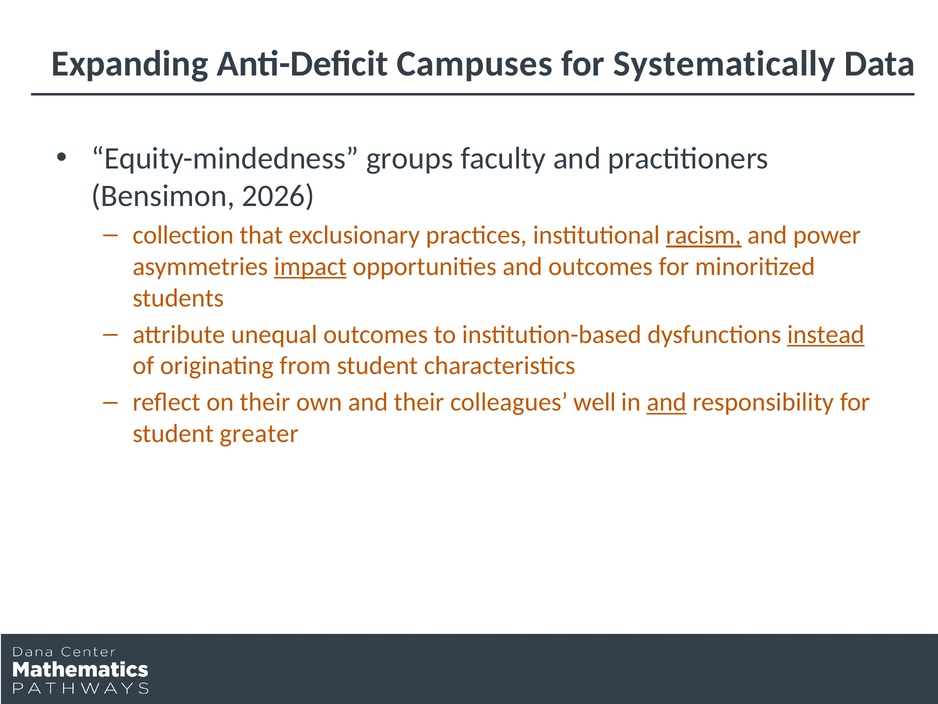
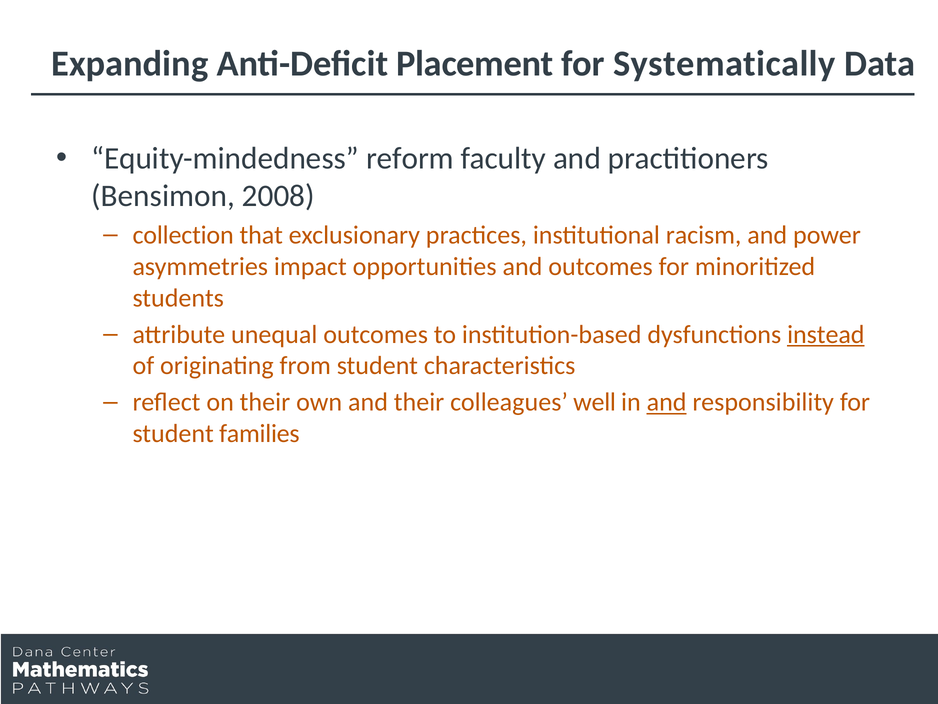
Campuses: Campuses -> Placement
groups: groups -> reform
2026: 2026 -> 2008
racism underline: present -> none
impact underline: present -> none
greater: greater -> families
